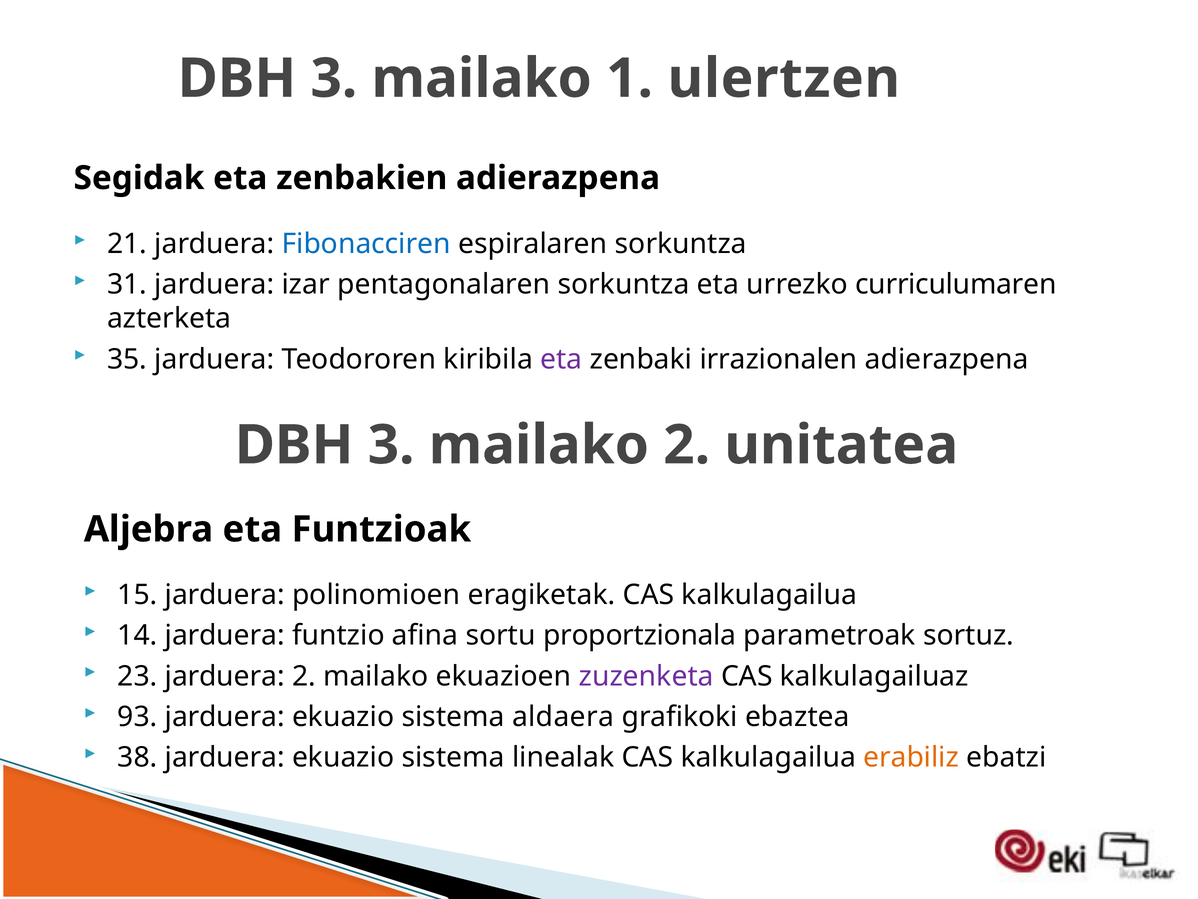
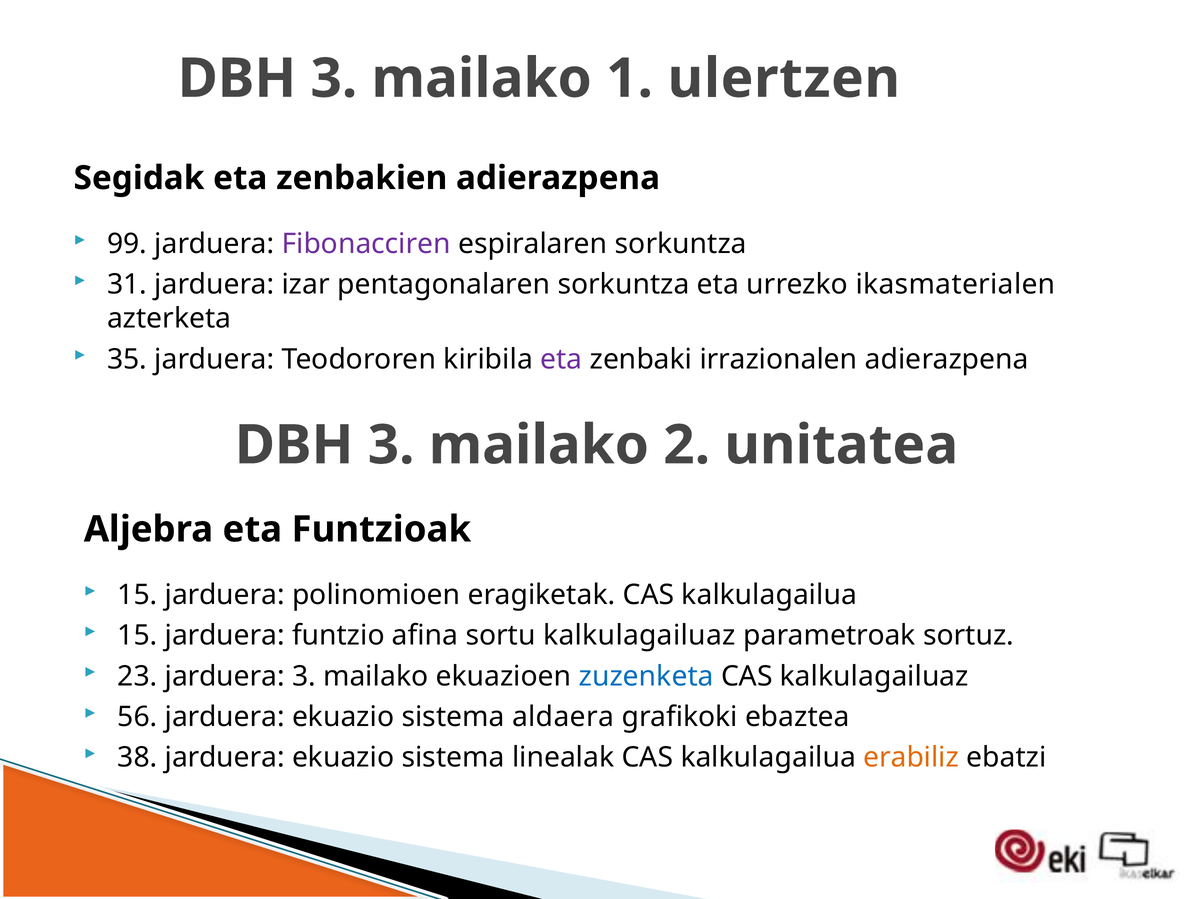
21: 21 -> 99
Fibonacciren colour: blue -> purple
curriculumaren: curriculumaren -> ikasmaterialen
14 at (137, 635): 14 -> 15
sortu proportzionala: proportzionala -> kalkulagailuaz
jarduera 2: 2 -> 3
zuzenketa colour: purple -> blue
93: 93 -> 56
